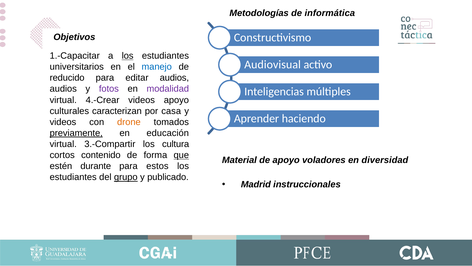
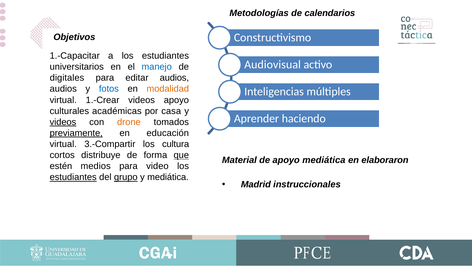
informática: informática -> calendarios
los at (128, 56) underline: present -> none
reducido: reducido -> digitales
fotos colour: purple -> blue
modalidad colour: purple -> orange
4.-Crear: 4.-Crear -> 1.-Crear
caracterizan: caracterizan -> académicas
videos at (63, 122) underline: none -> present
contenido: contenido -> distribuye
apoyo voladores: voladores -> mediática
diversidad: diversidad -> elaboraron
durante: durante -> medios
estos: estos -> video
estudiantes at (73, 177) underline: none -> present
y publicado: publicado -> mediática
